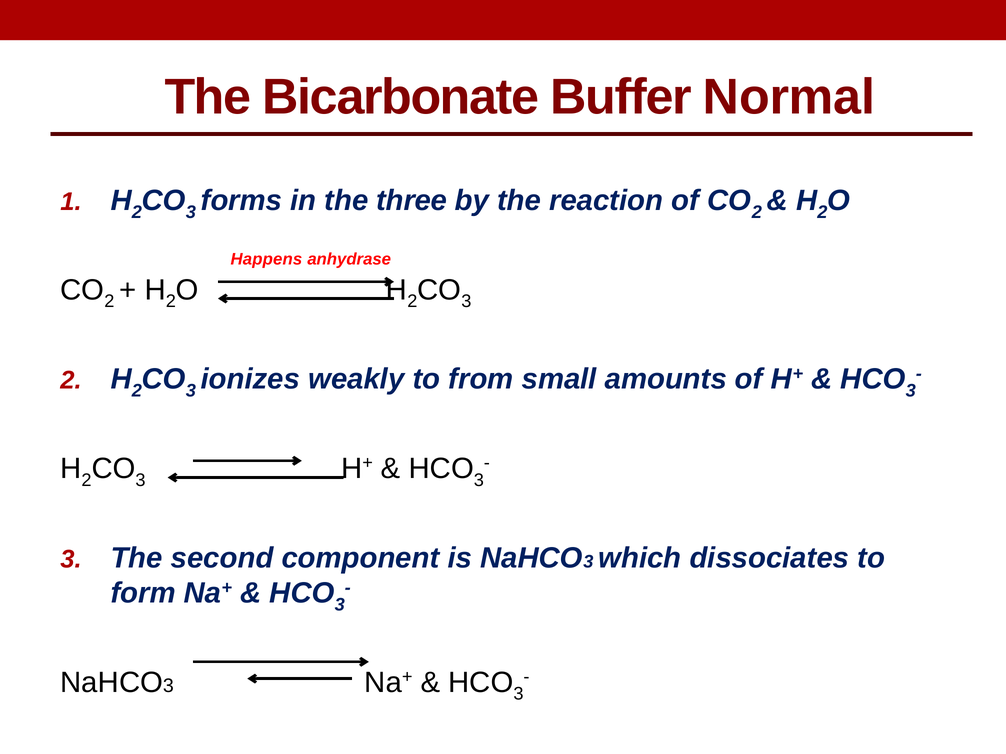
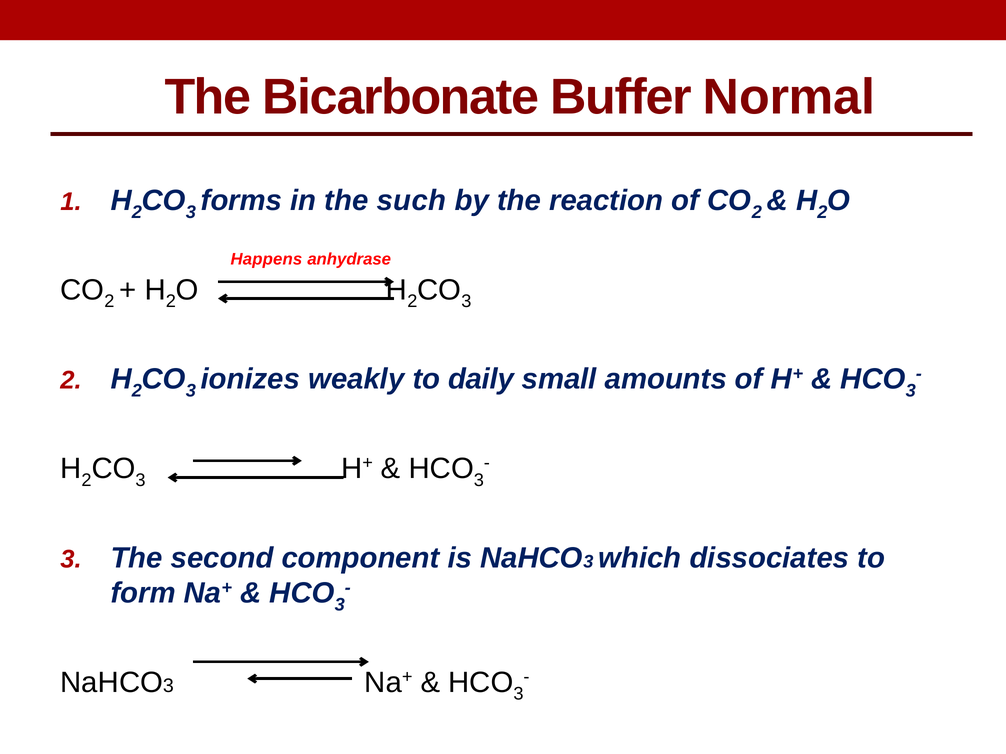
three: three -> such
from: from -> daily
